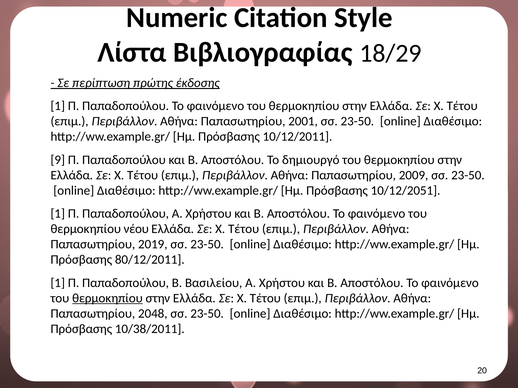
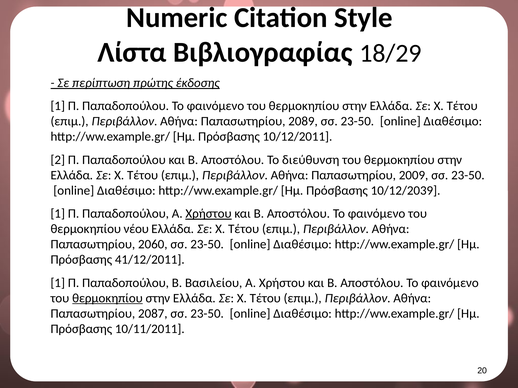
2001: 2001 -> 2089
9: 9 -> 2
δημιουργό: δημιουργό -> διεύθυνση
10/12/2051: 10/12/2051 -> 10/12/2039
Χρήστου at (209, 214) underline: none -> present
2019: 2019 -> 2060
80/12/2011: 80/12/2011 -> 41/12/2011
2048: 2048 -> 2087
10/38/2011: 10/38/2011 -> 10/11/2011
